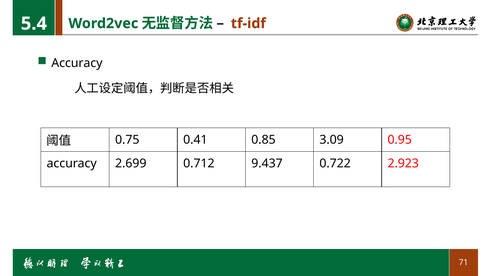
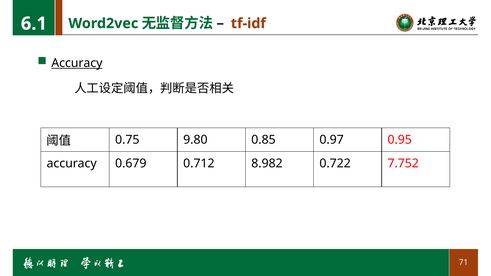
5.4: 5.4 -> 6.1
Accuracy at (77, 63) underline: none -> present
0.41: 0.41 -> 9.80
3.09: 3.09 -> 0.97
2.699: 2.699 -> 0.679
9.437: 9.437 -> 8.982
2.923: 2.923 -> 7.752
